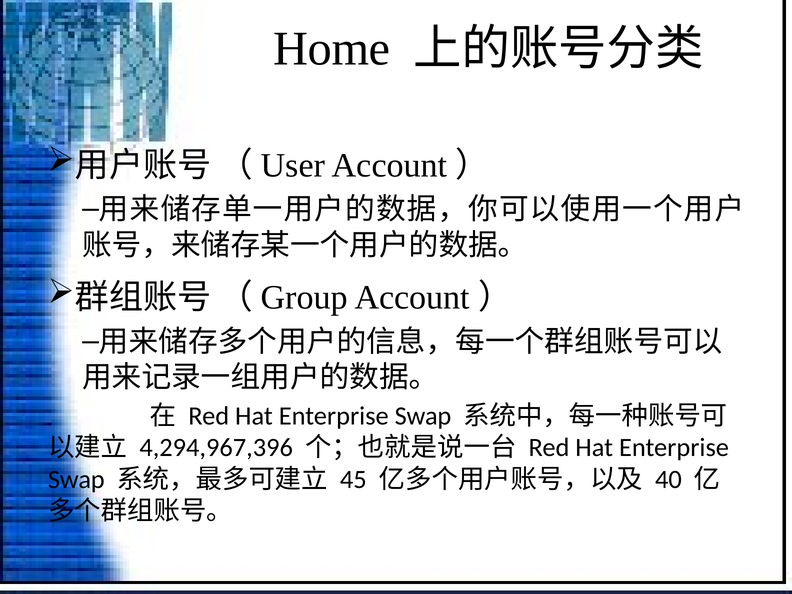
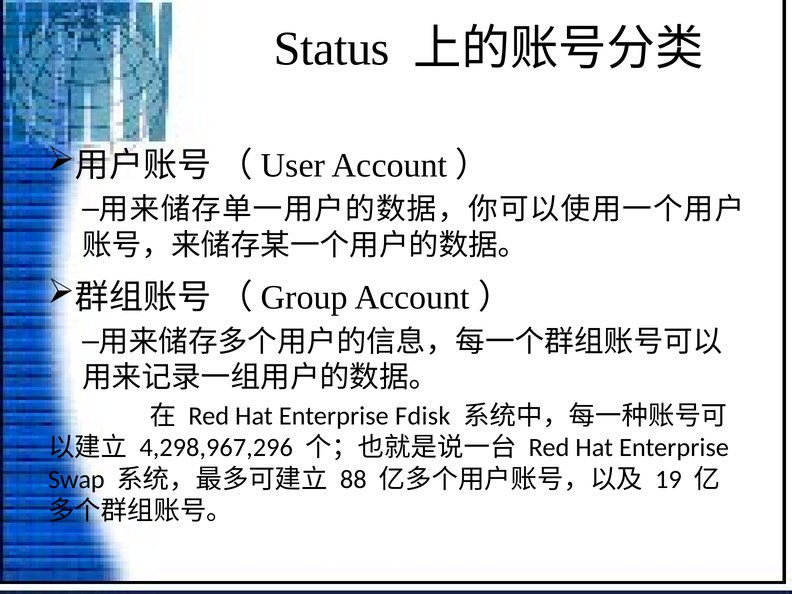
Home: Home -> Status
Swap at (423, 416): Swap -> Fdisk
4,294,967,396: 4,294,967,396 -> 4,298,967,296
45: 45 -> 88
40: 40 -> 19
